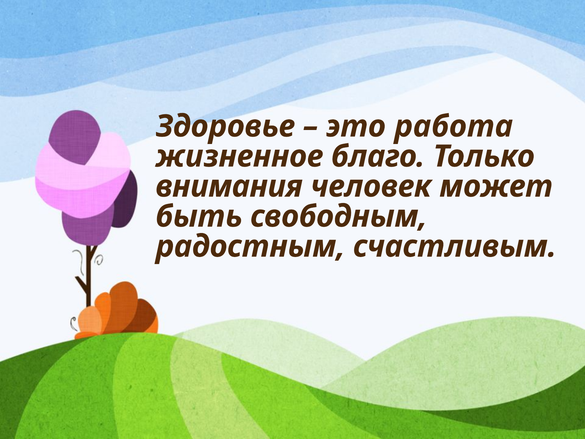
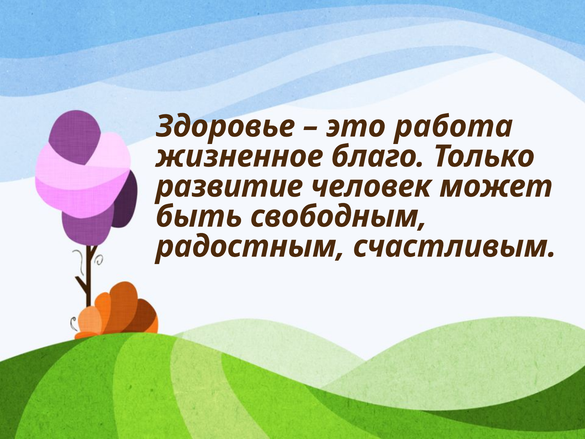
внимания: внимания -> развитие
